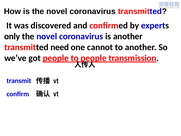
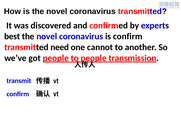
only: only -> best
is another: another -> confirm
